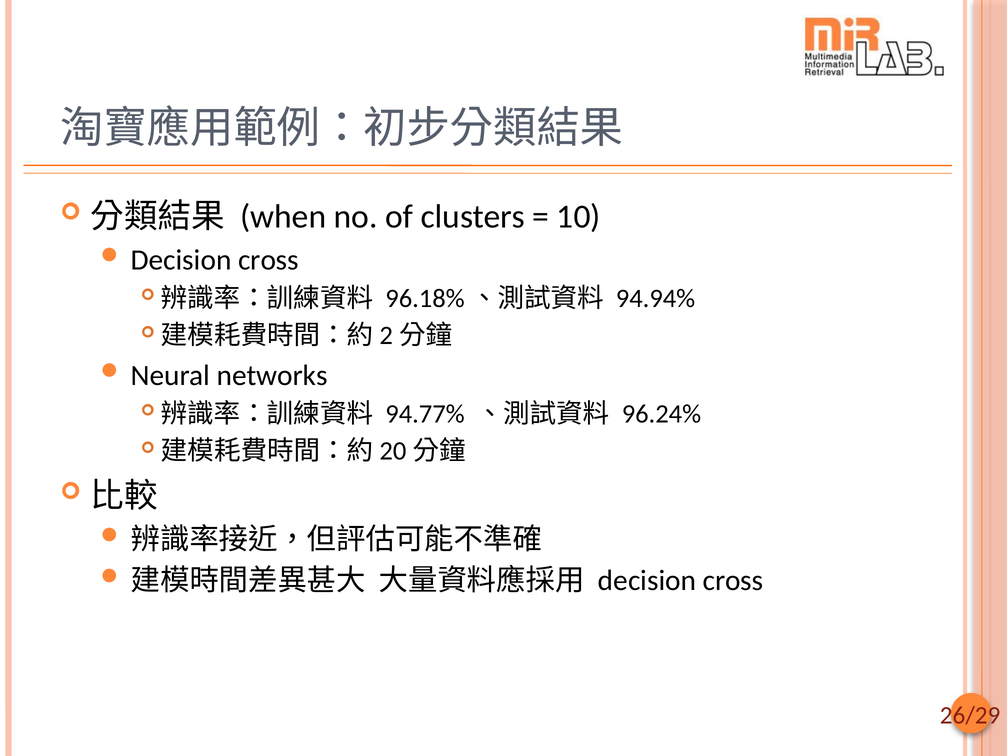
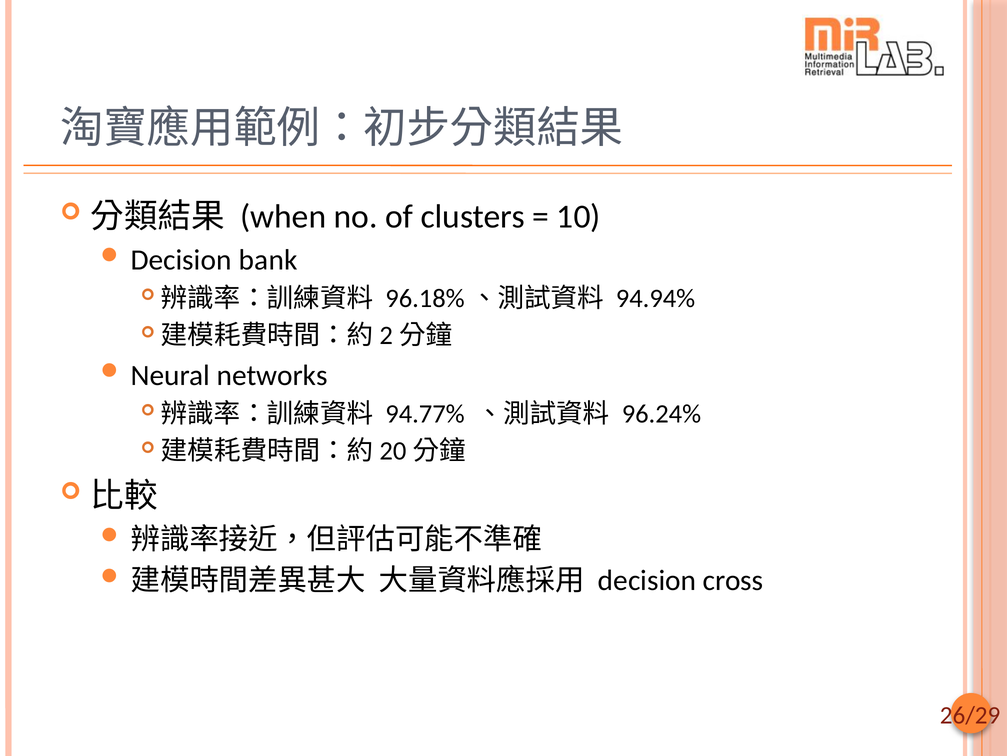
cross at (268, 260): cross -> bank
